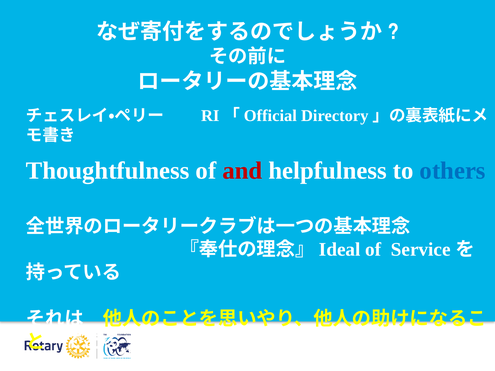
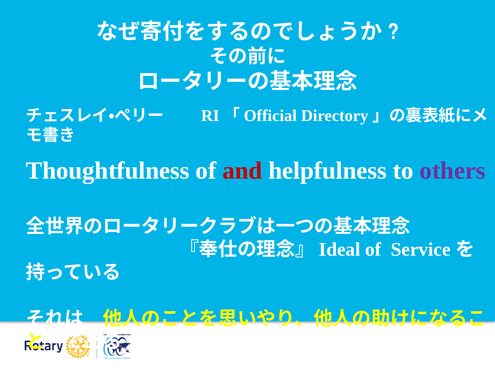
others colour: blue -> purple
